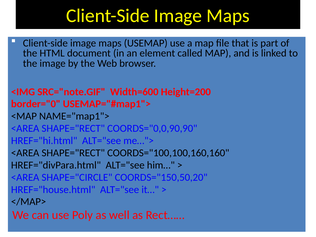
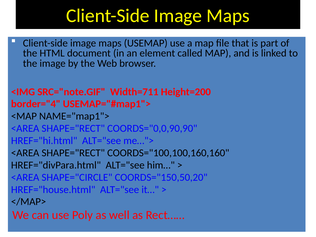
Width=600: Width=600 -> Width=711
border="0: border="0 -> border="4
